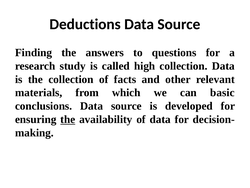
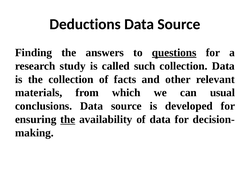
questions underline: none -> present
high: high -> such
basic: basic -> usual
